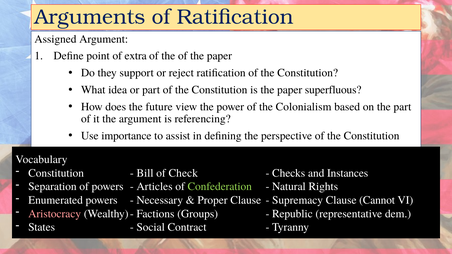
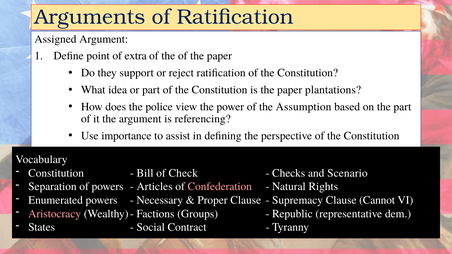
superfluous: superfluous -> plantations
future: future -> police
Colonialism: Colonialism -> Assumption
Instances: Instances -> Scenario
Confederation colour: light green -> pink
